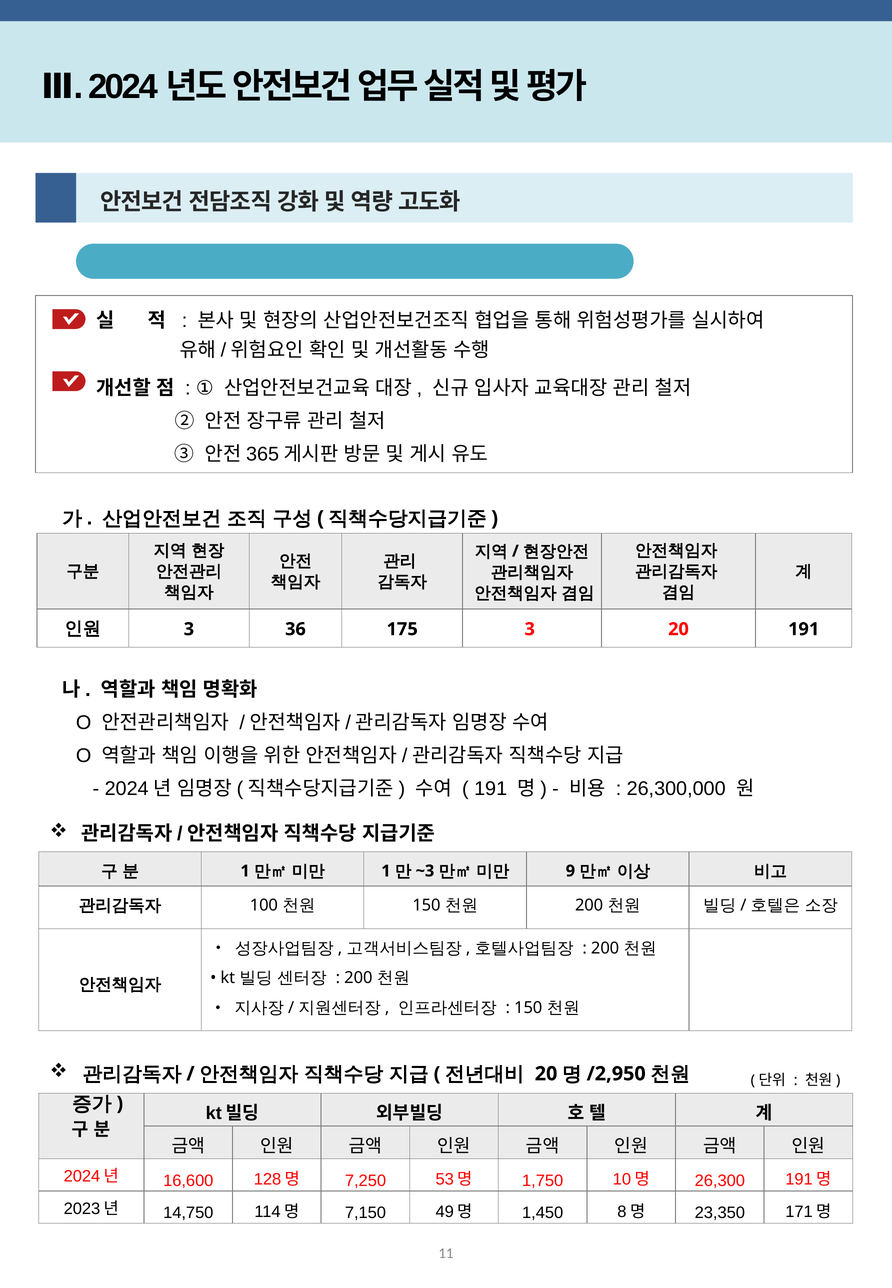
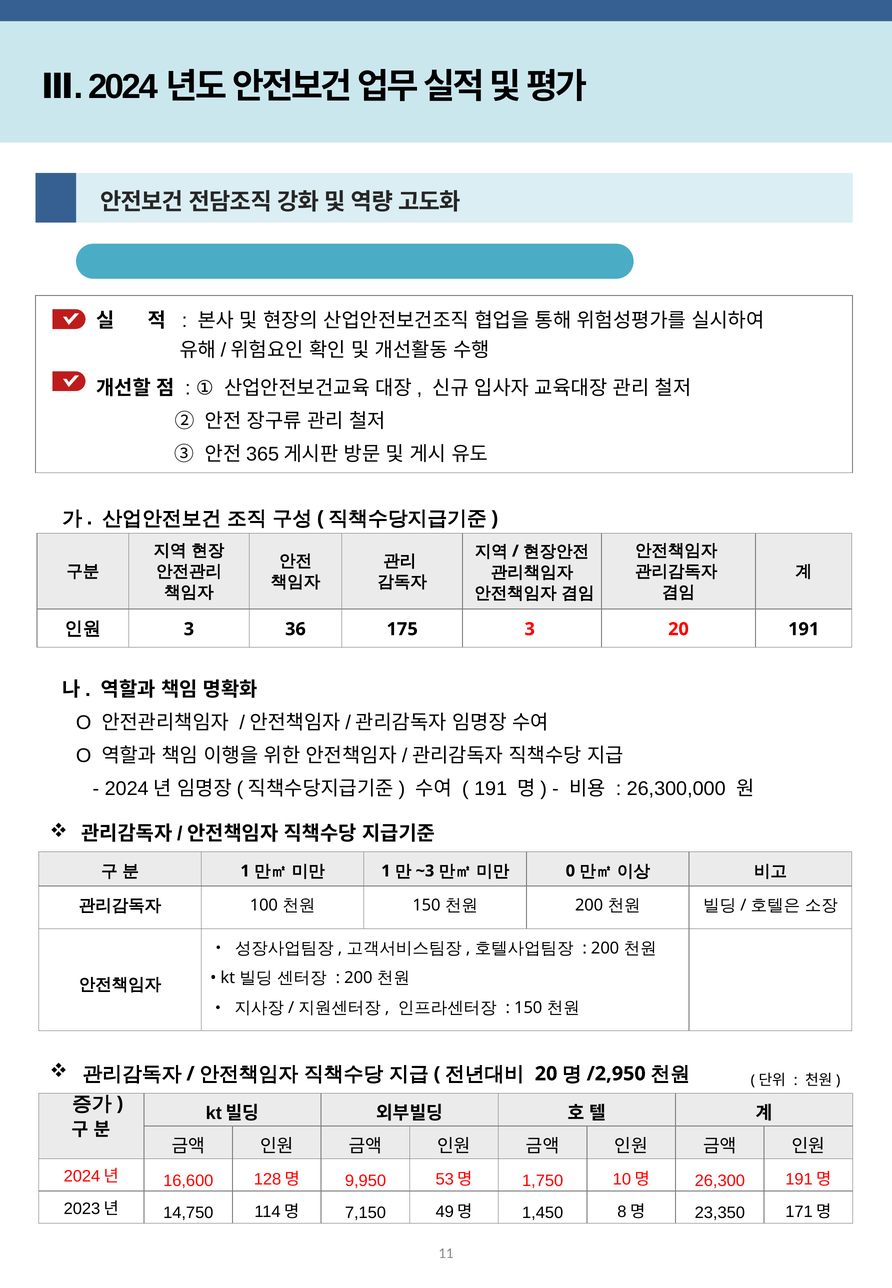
9: 9 -> 0
7,250: 7,250 -> 9,950
